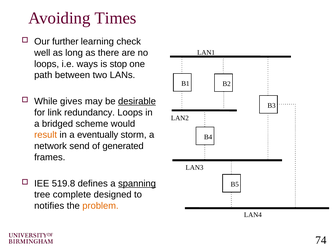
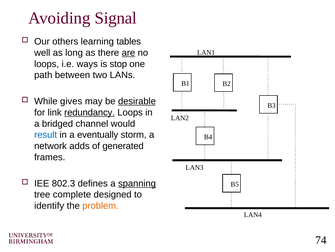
Times: Times -> Signal
further: further -> others
check: check -> tables
are underline: none -> present
redundancy underline: none -> present
scheme: scheme -> channel
result colour: orange -> blue
send: send -> adds
519.8: 519.8 -> 802.3
notifies: notifies -> identify
